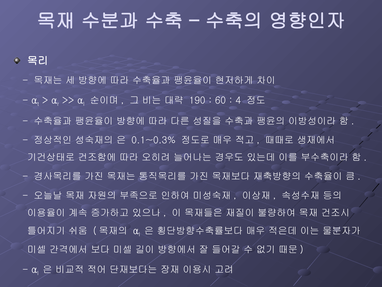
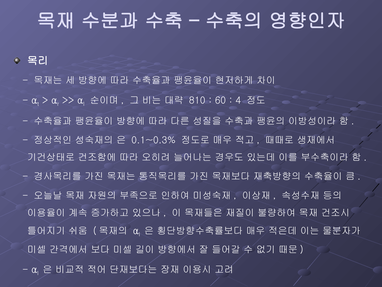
190: 190 -> 810
